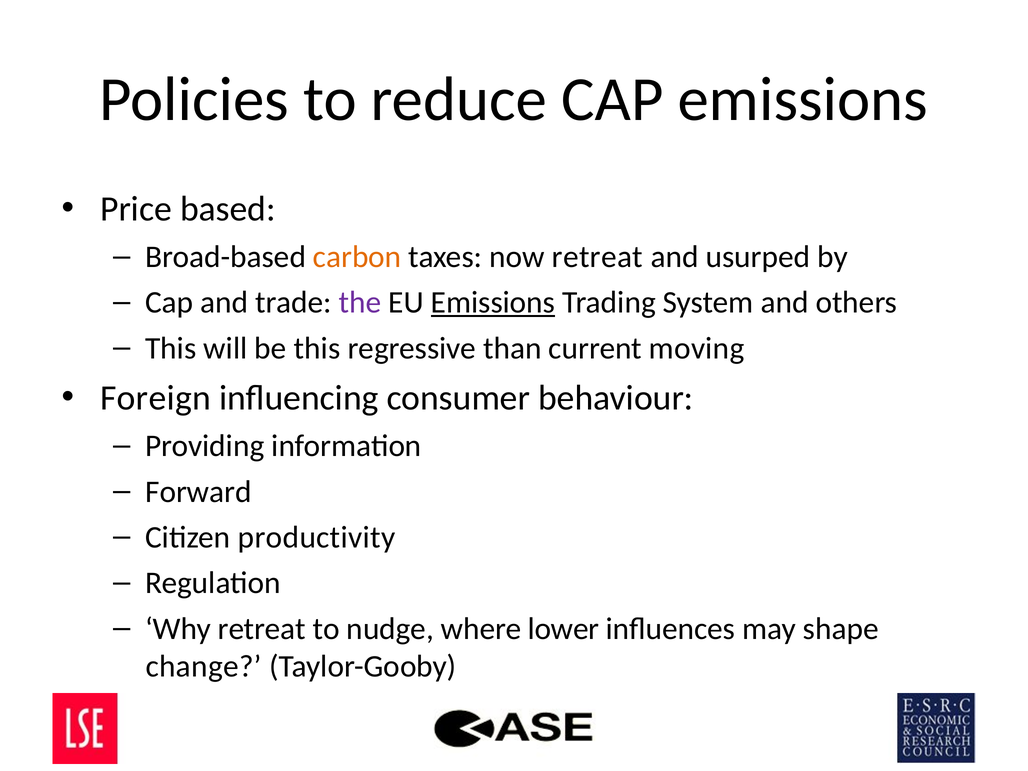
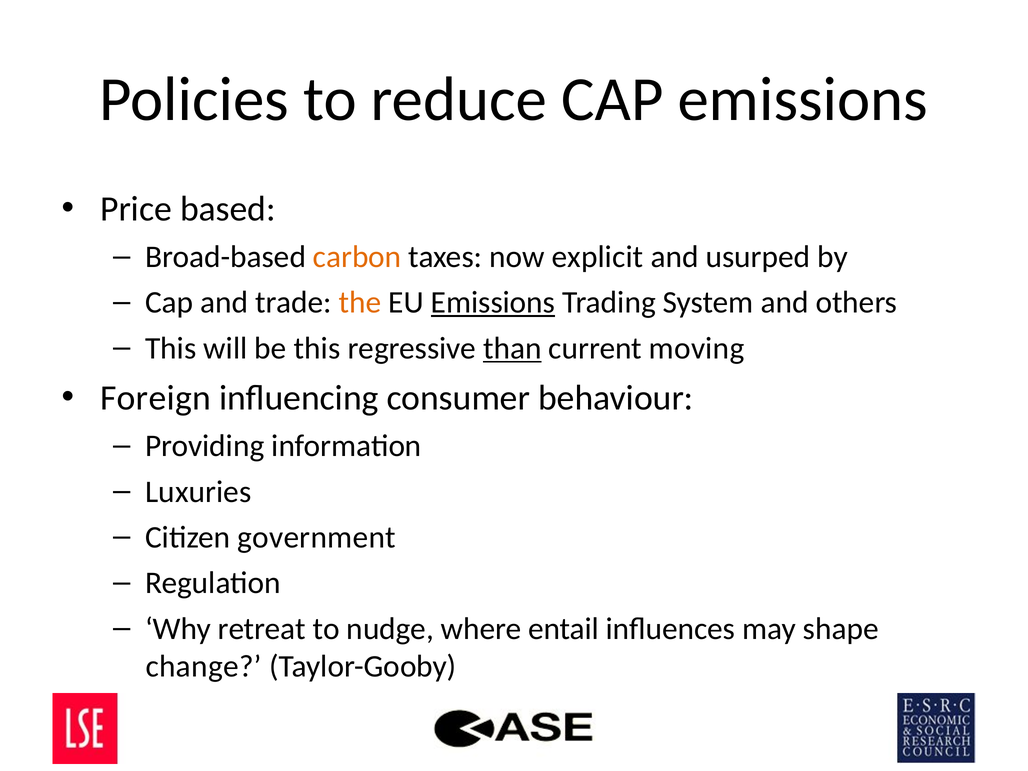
now retreat: retreat -> explicit
the colour: purple -> orange
than underline: none -> present
Forward: Forward -> Luxuries
productivity: productivity -> government
lower: lower -> entail
